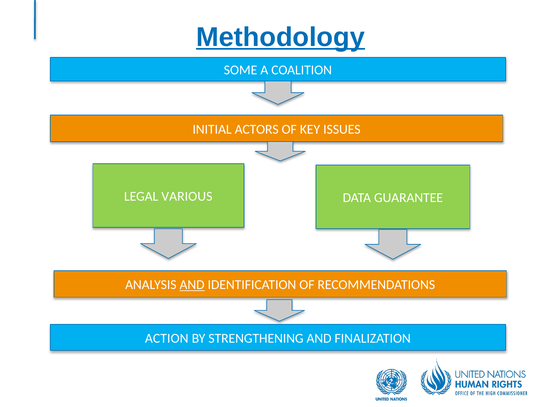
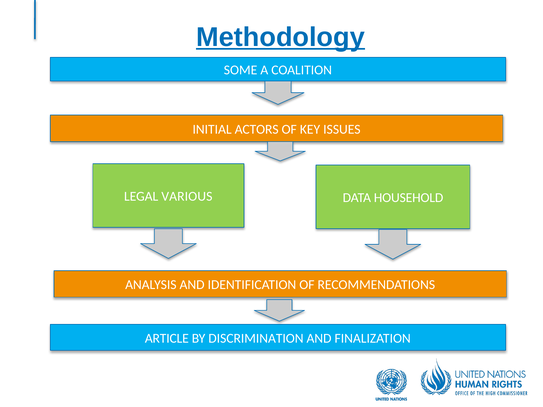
GUARANTEE: GUARANTEE -> HOUSEHOLD
AND at (192, 285) underline: present -> none
ACTION: ACTION -> ARTICLE
STRENGTHENING: STRENGTHENING -> DISCRIMINATION
